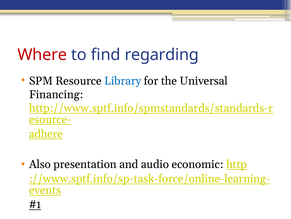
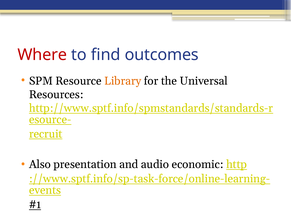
regarding: regarding -> outcomes
Library colour: blue -> orange
Financing: Financing -> Resources
adhere: adhere -> recruit
